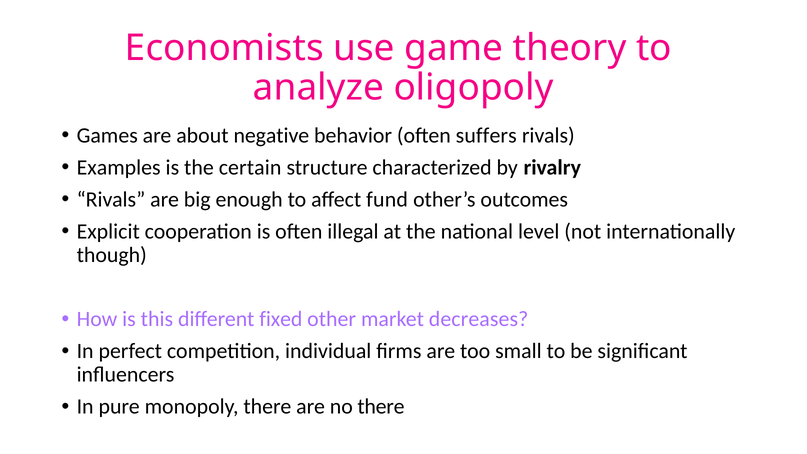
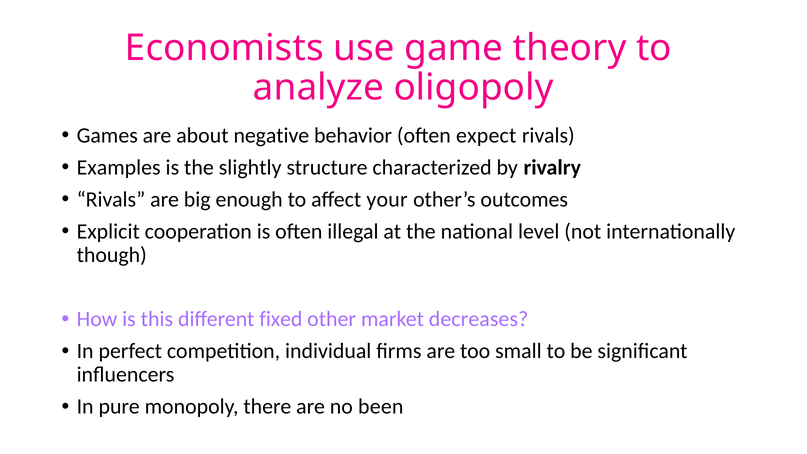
suffers: suffers -> expect
certain: certain -> slightly
fund: fund -> your
no there: there -> been
